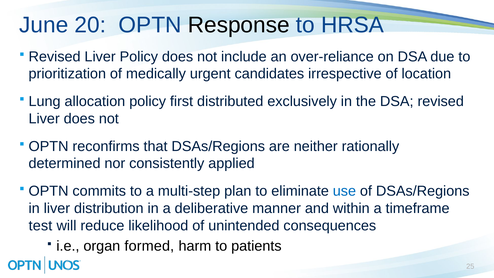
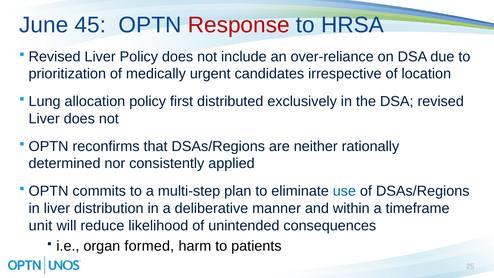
20: 20 -> 45
Response colour: black -> red
test: test -> unit
